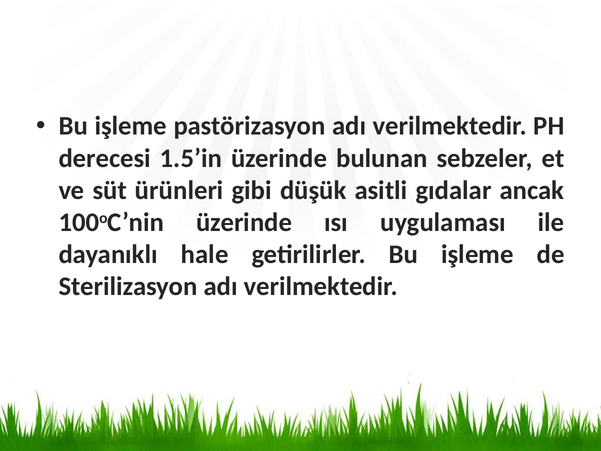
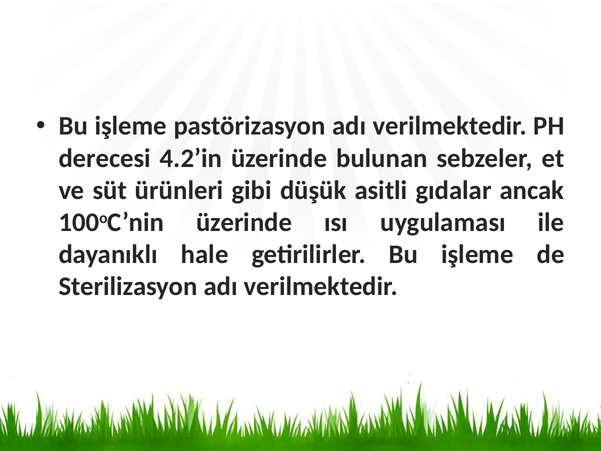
1.5’in: 1.5’in -> 4.2’in
